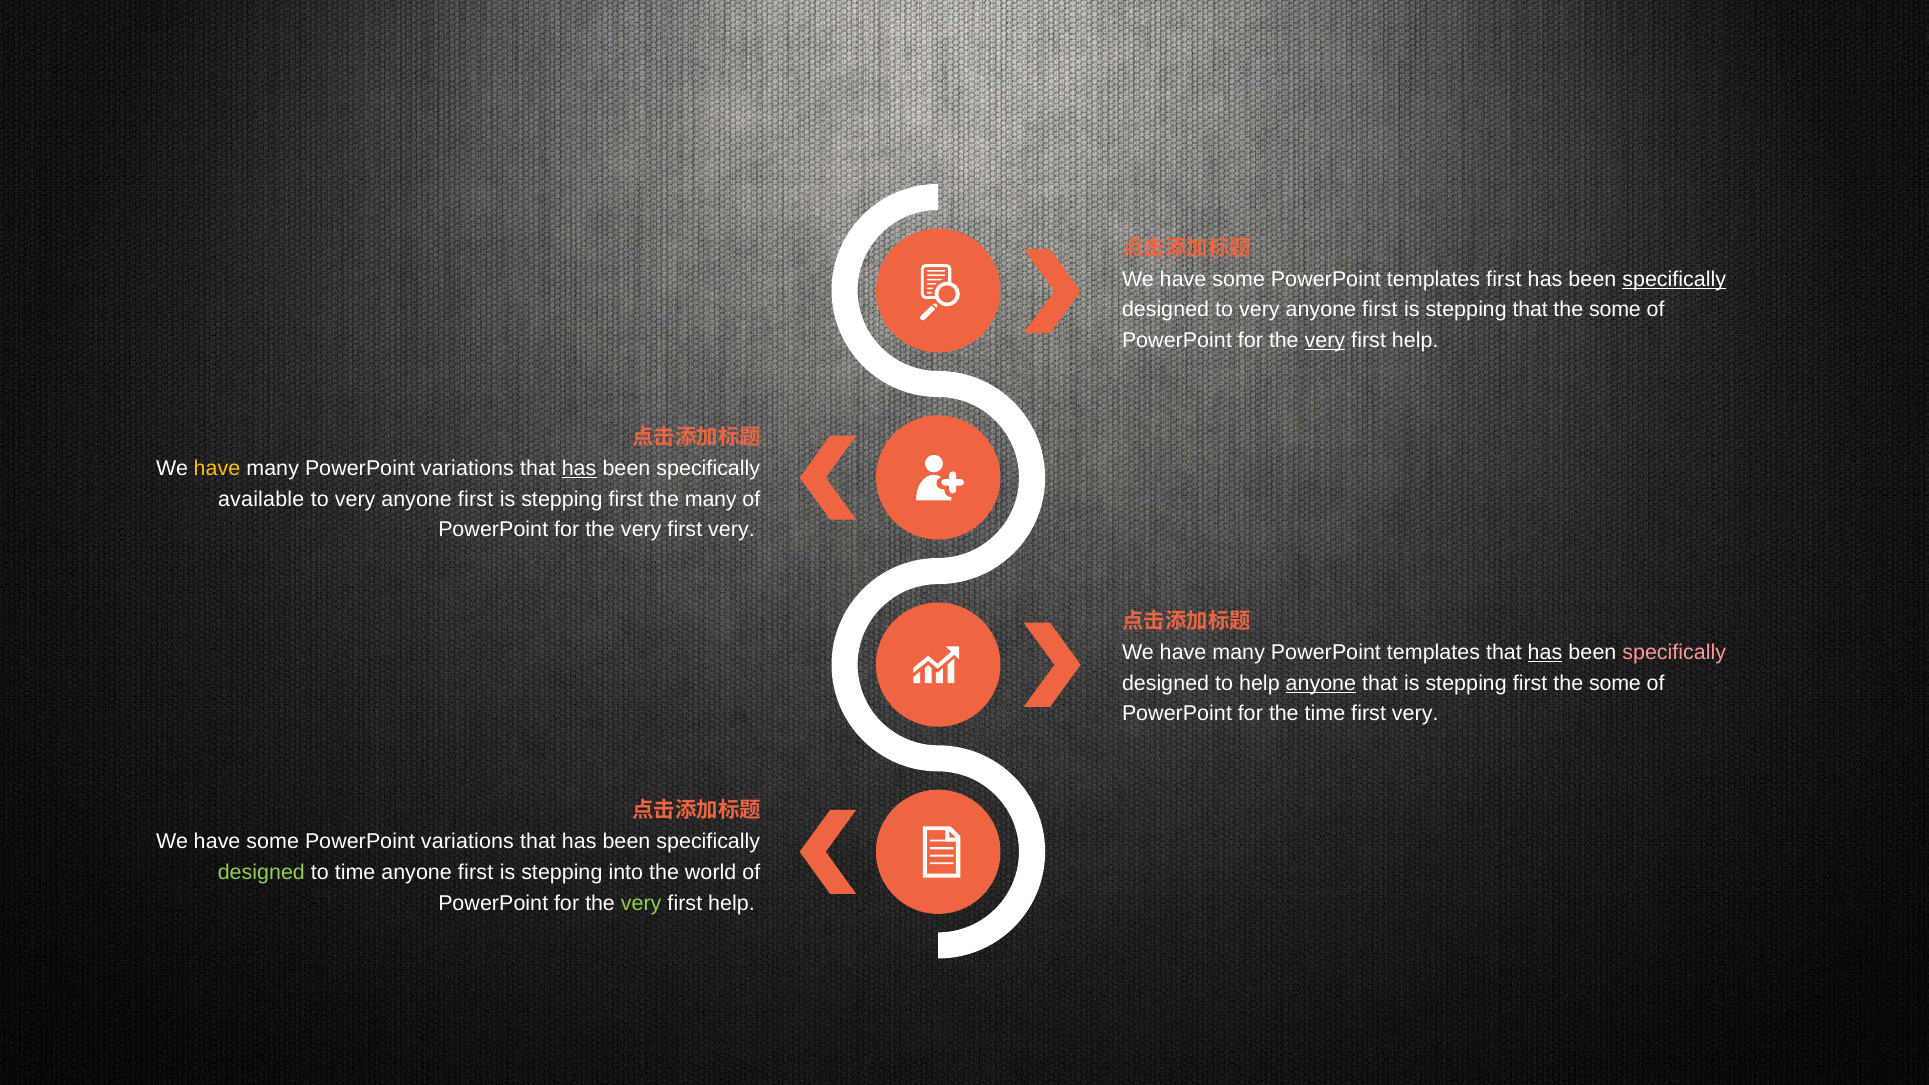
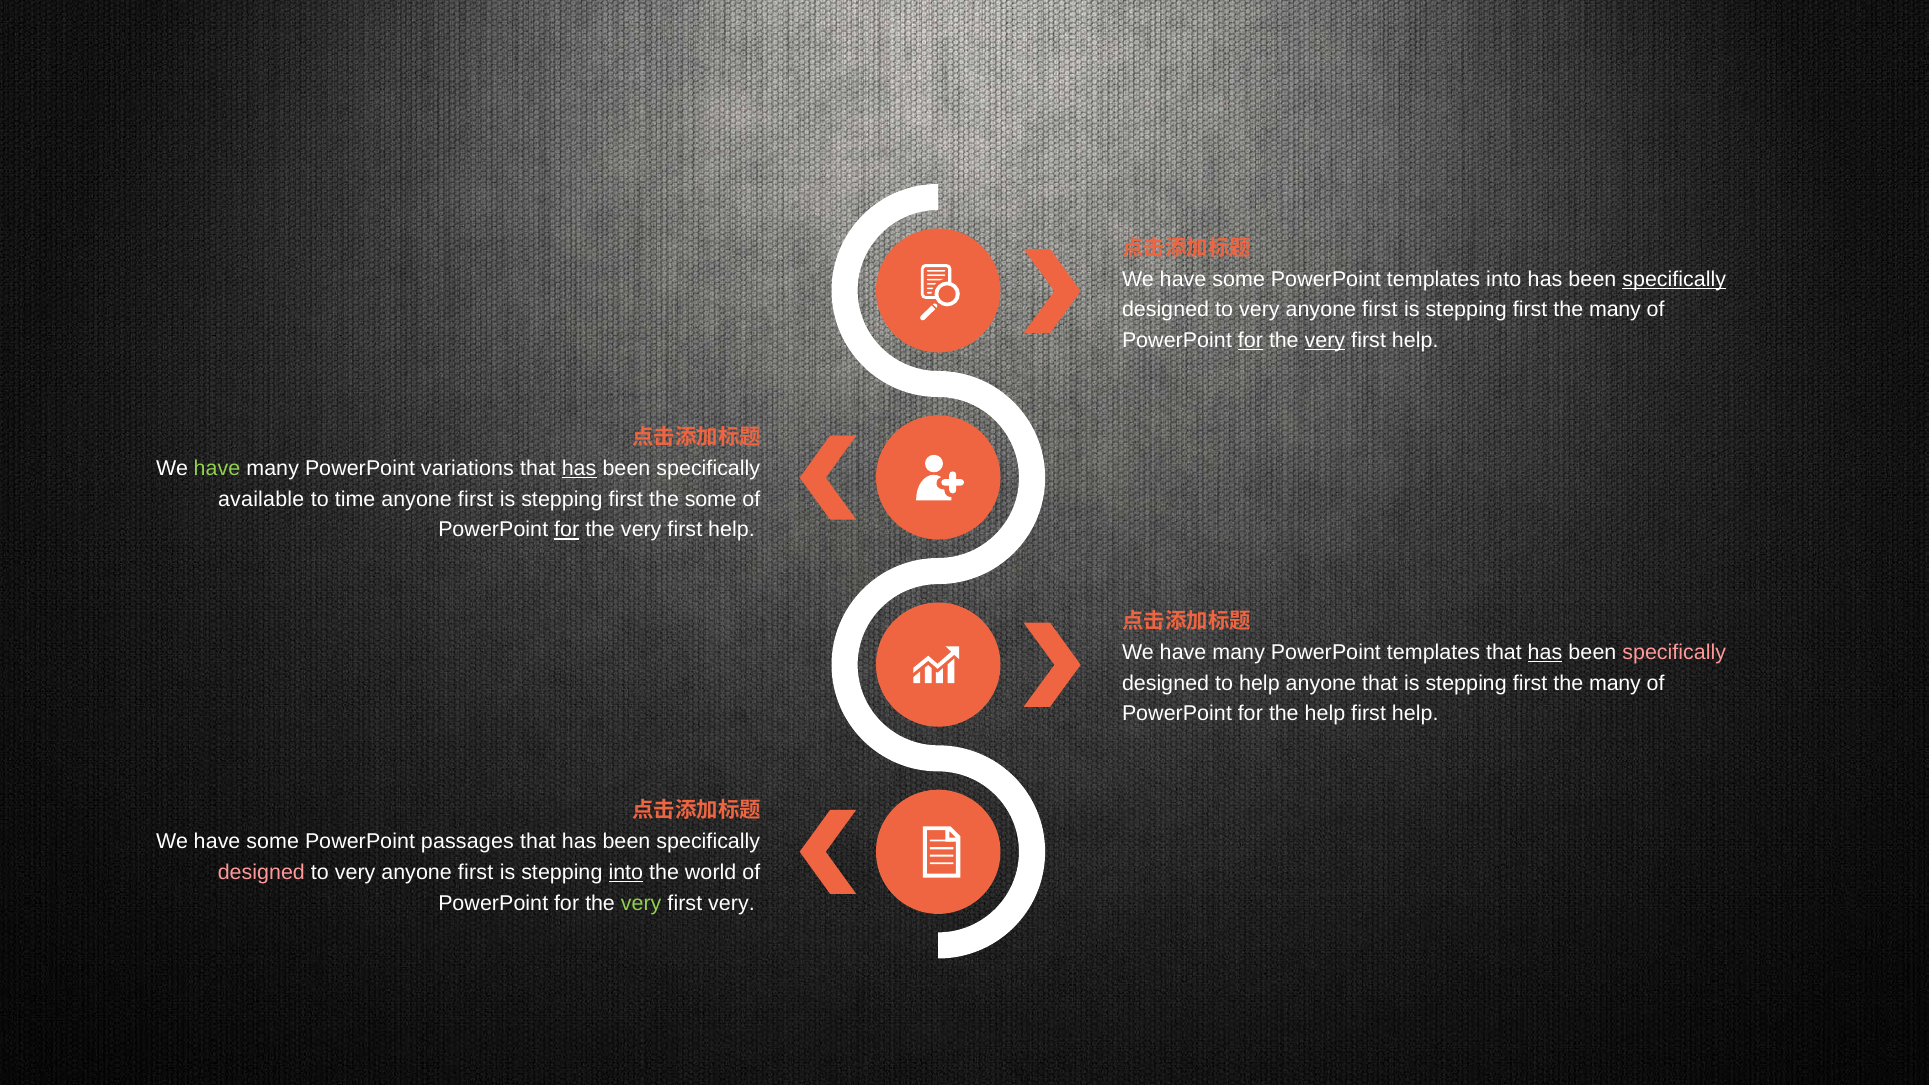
templates first: first -> into
that at (1530, 310): that -> first
some at (1615, 310): some -> many
for at (1250, 341) underline: none -> present
have at (217, 468) colour: yellow -> light green
very at (355, 499): very -> time
the many: many -> some
for at (567, 530) underline: none -> present
very at (731, 530): very -> help
anyone at (1321, 683) underline: present -> none
some at (1615, 683): some -> many
the time: time -> help
very at (1415, 714): very -> help
variations at (467, 842): variations -> passages
designed at (261, 872) colour: light green -> pink
time at (355, 872): time -> very
into at (626, 872) underline: none -> present
help at (731, 903): help -> very
